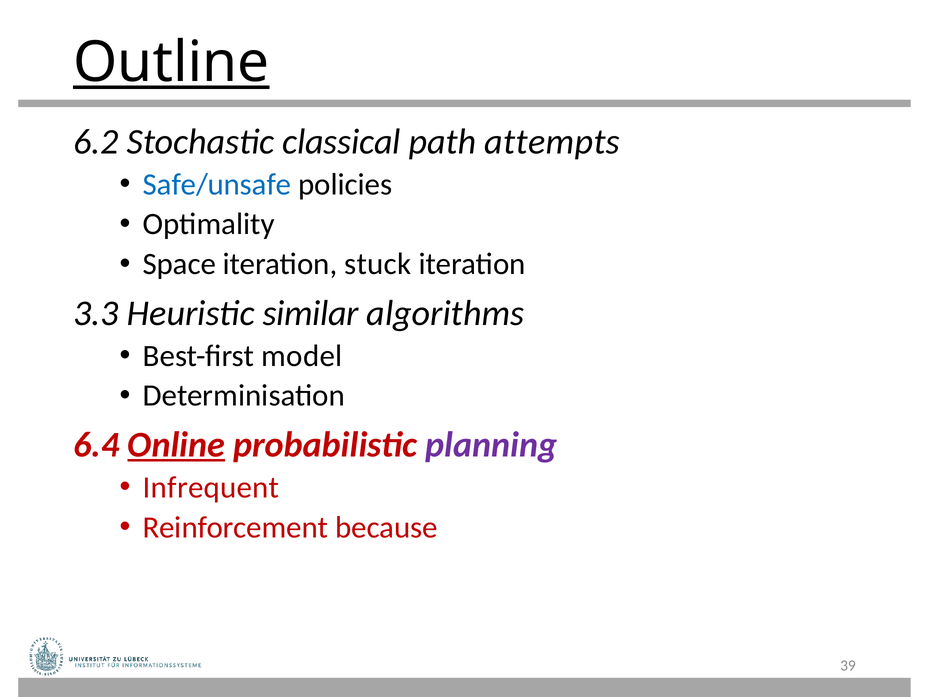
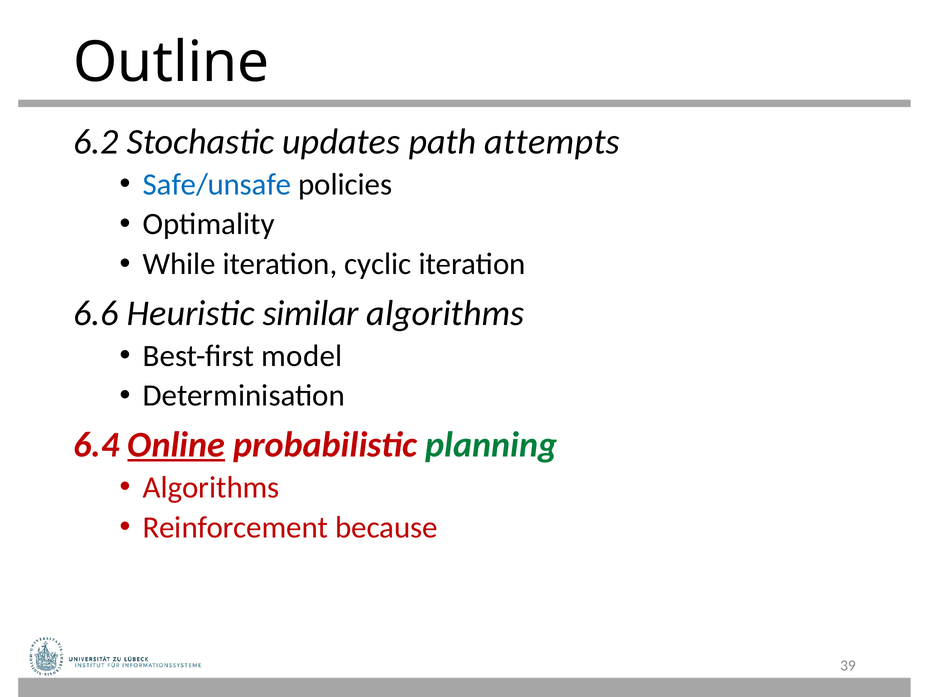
Outline underline: present -> none
classical: classical -> updates
Space: Space -> While
stuck: stuck -> cyclic
3.3: 3.3 -> 6.6
planning colour: purple -> green
Infrequent at (211, 487): Infrequent -> Algorithms
